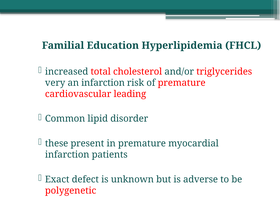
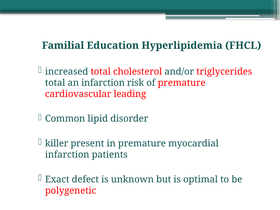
very at (55, 83): very -> total
these: these -> killer
adverse: adverse -> optimal
